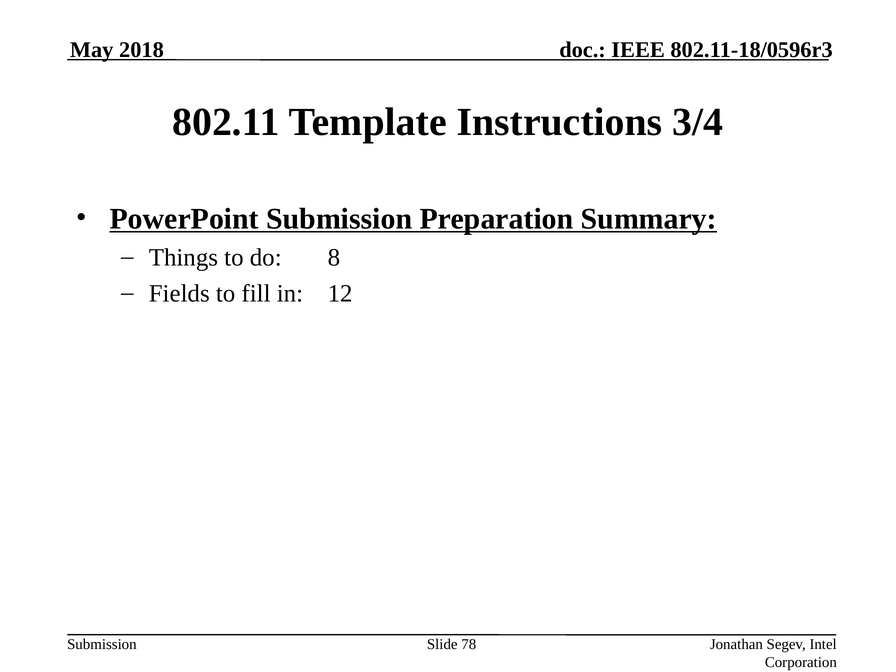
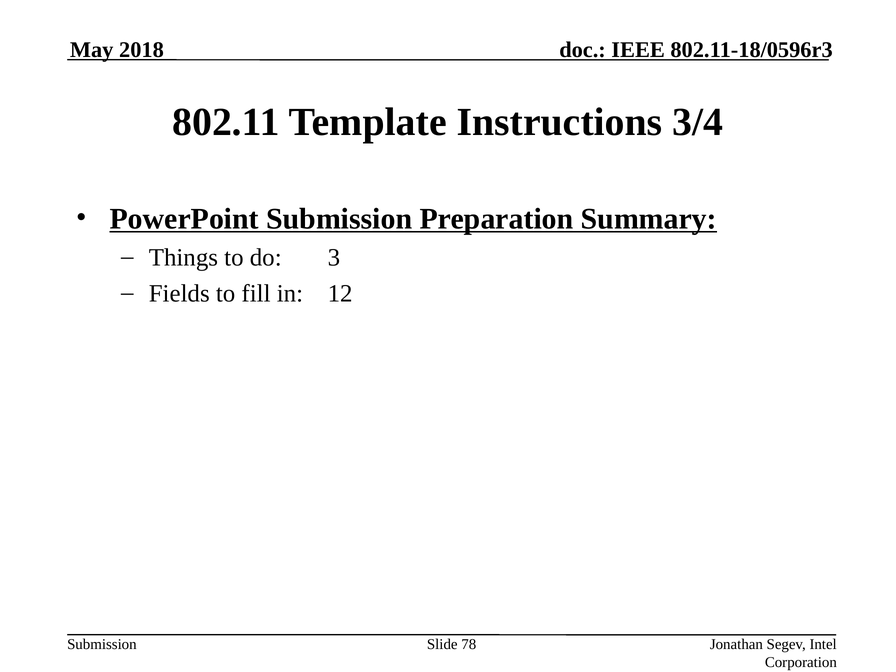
8: 8 -> 3
